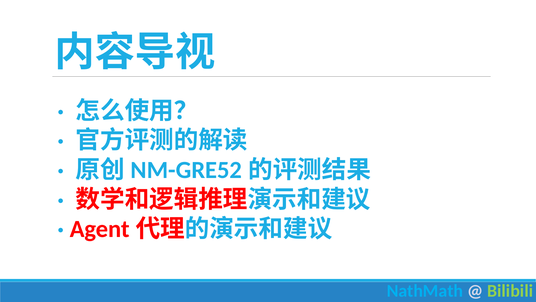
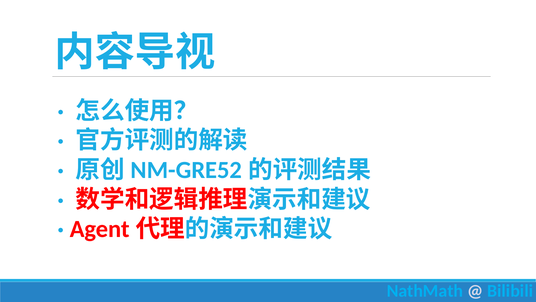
Bilibili colour: light green -> light blue
